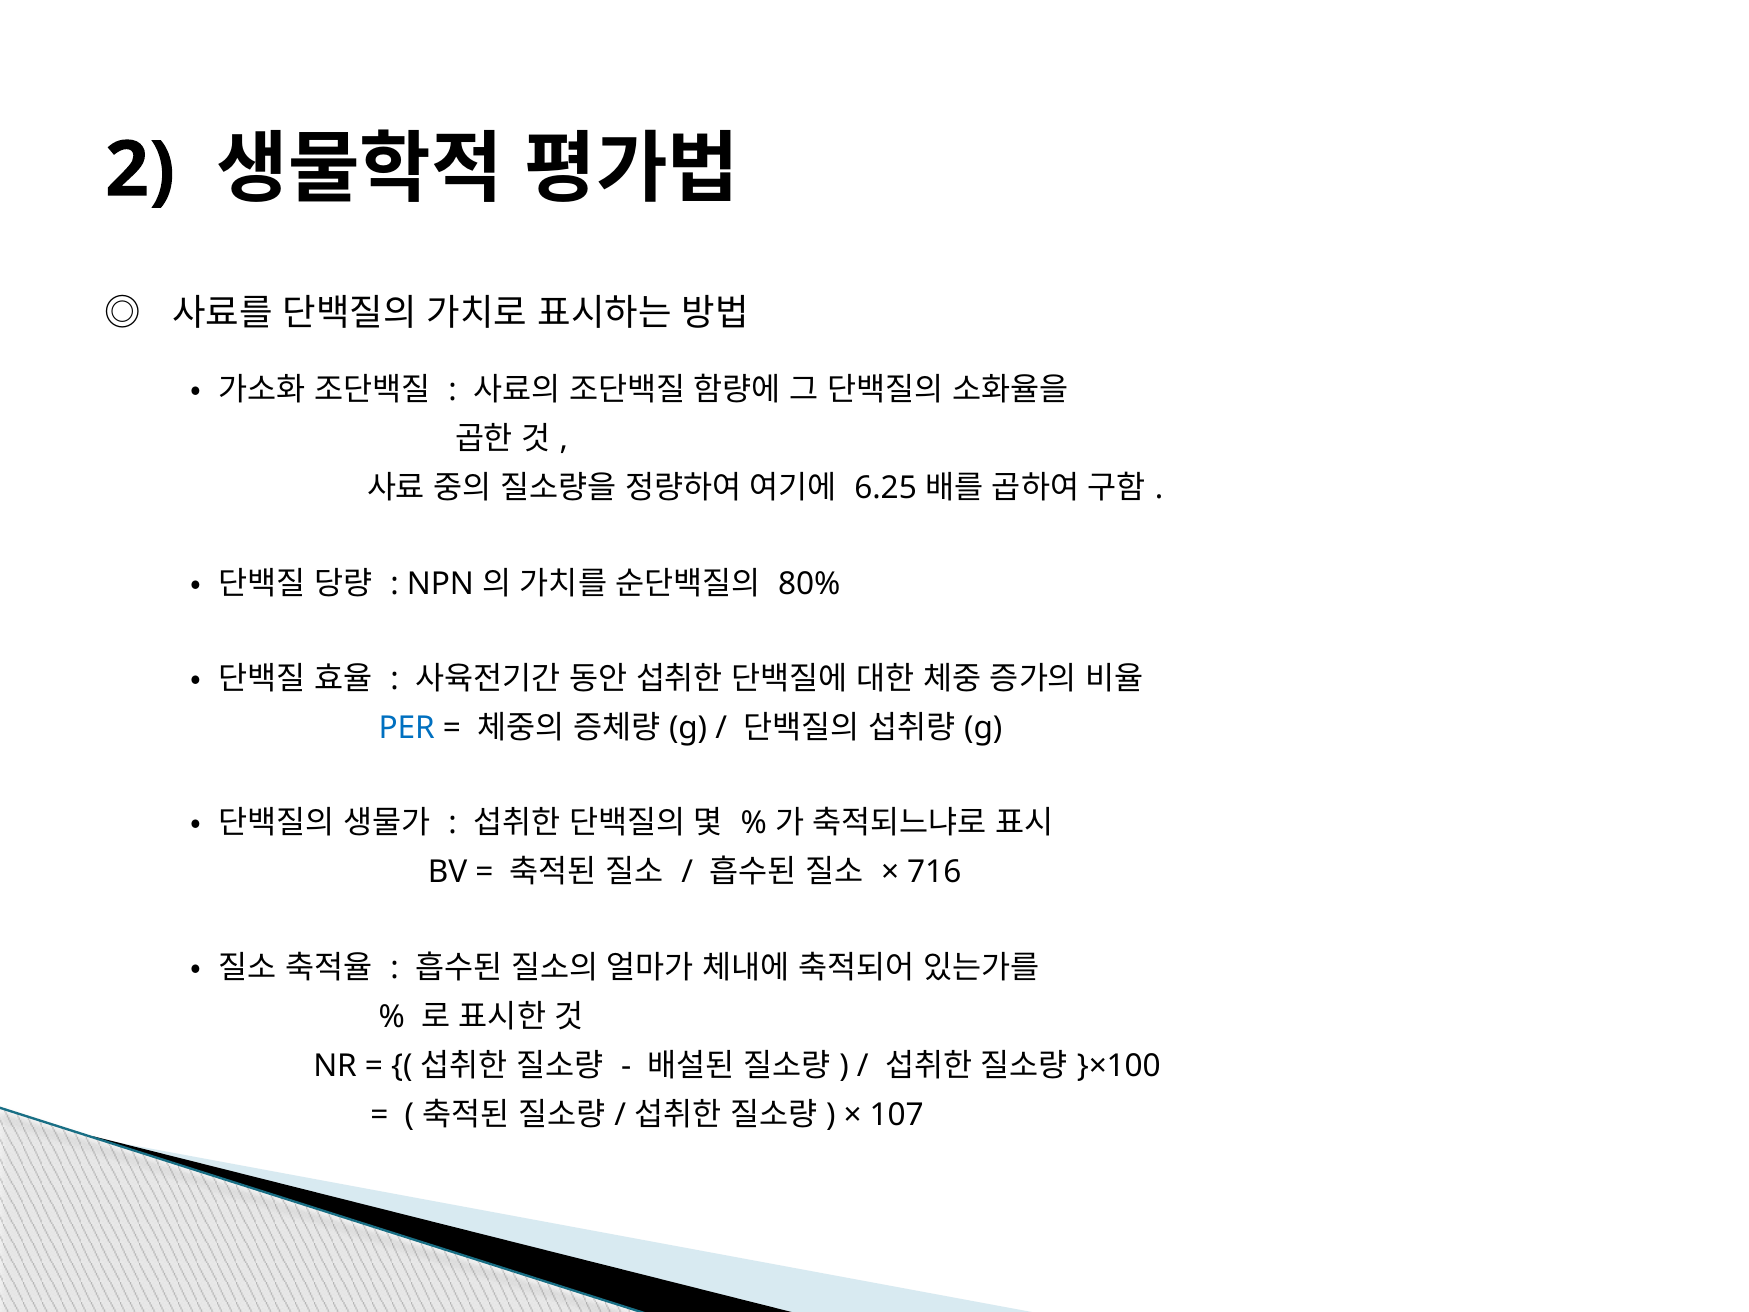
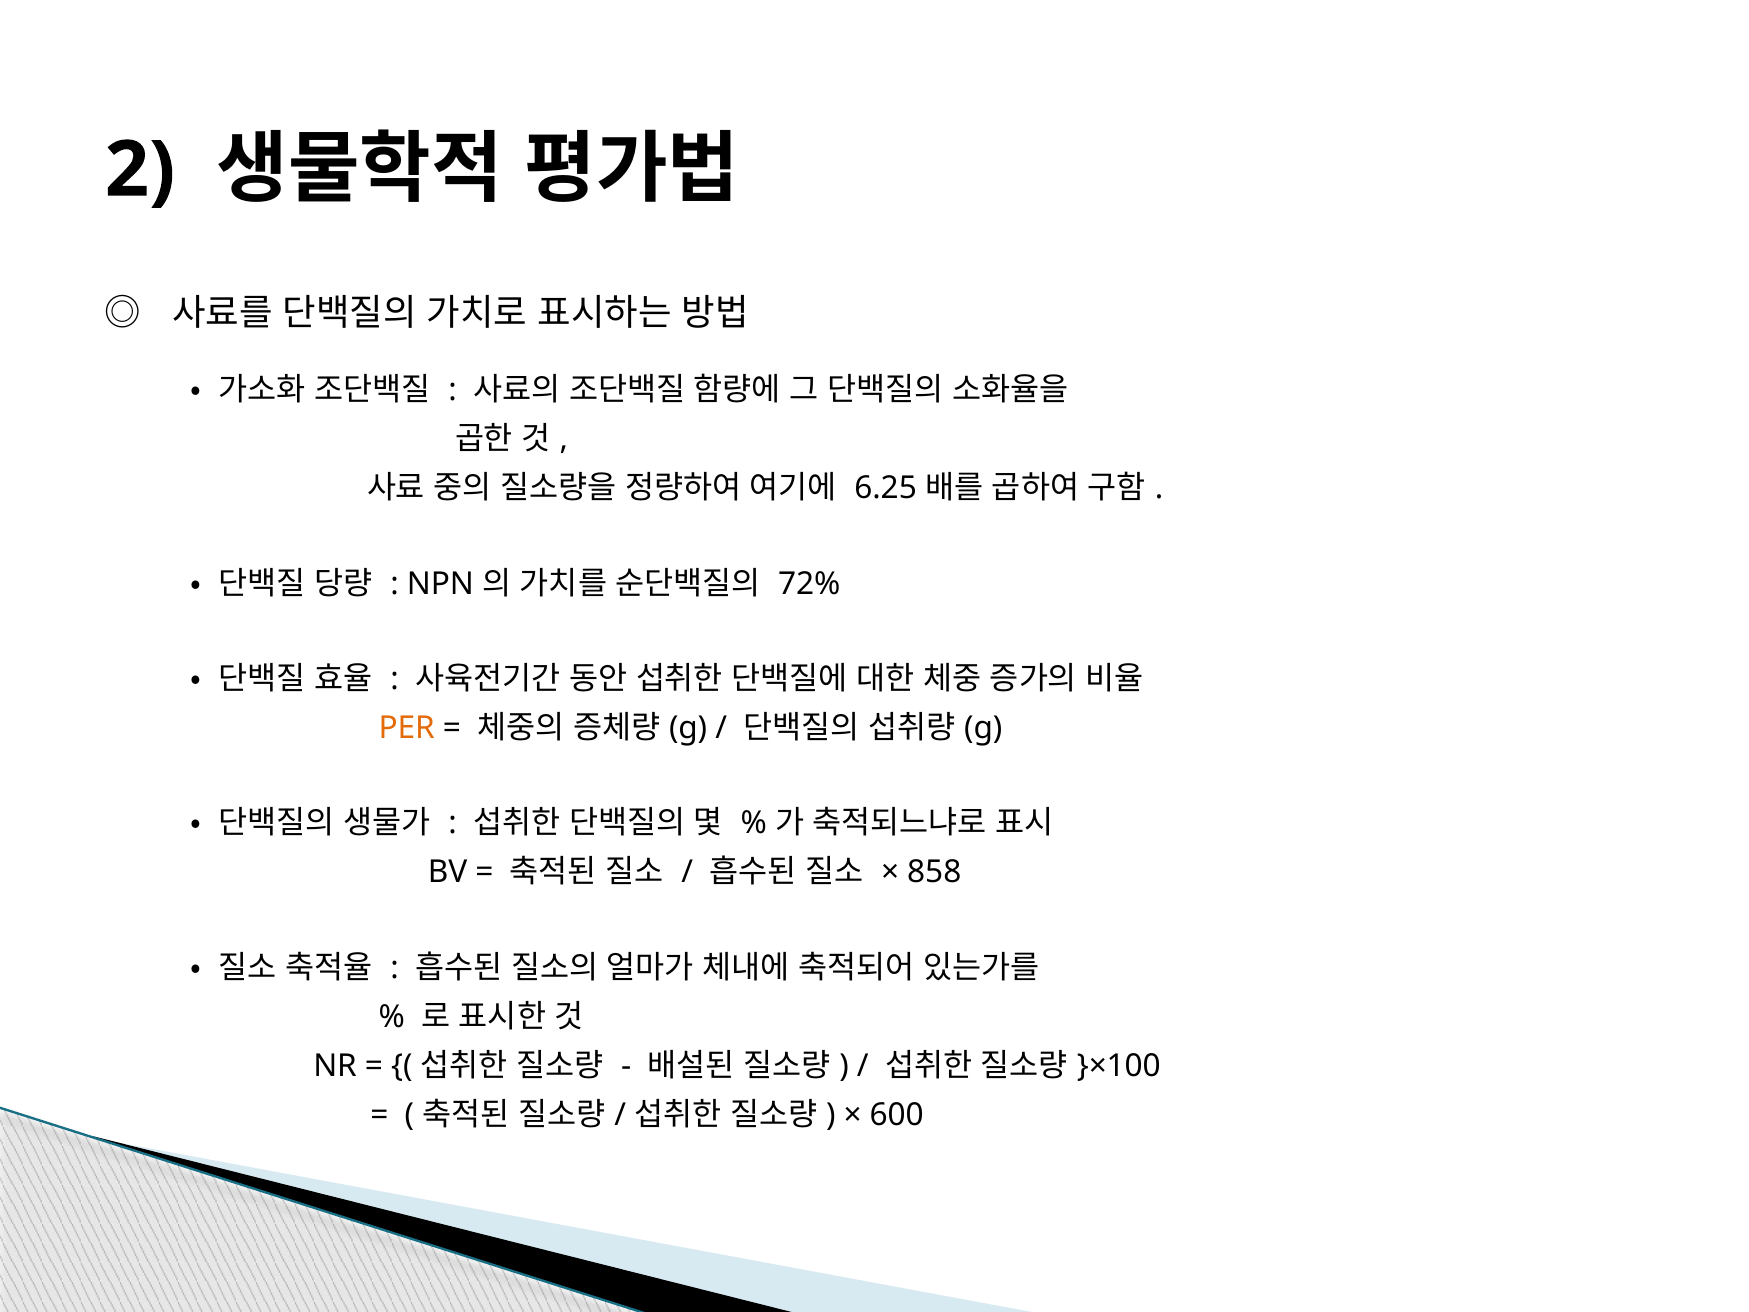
80%: 80% -> 72%
PER colour: blue -> orange
716: 716 -> 858
107: 107 -> 600
